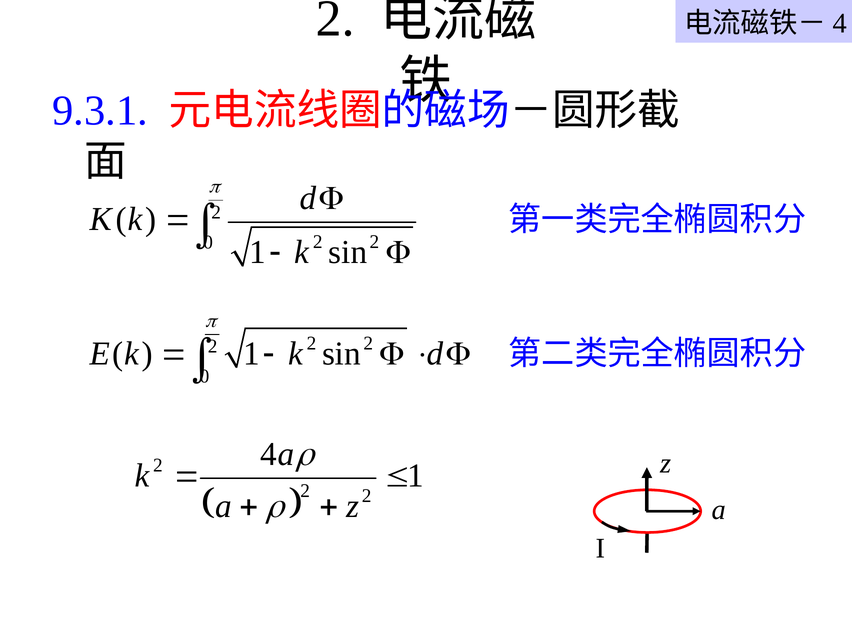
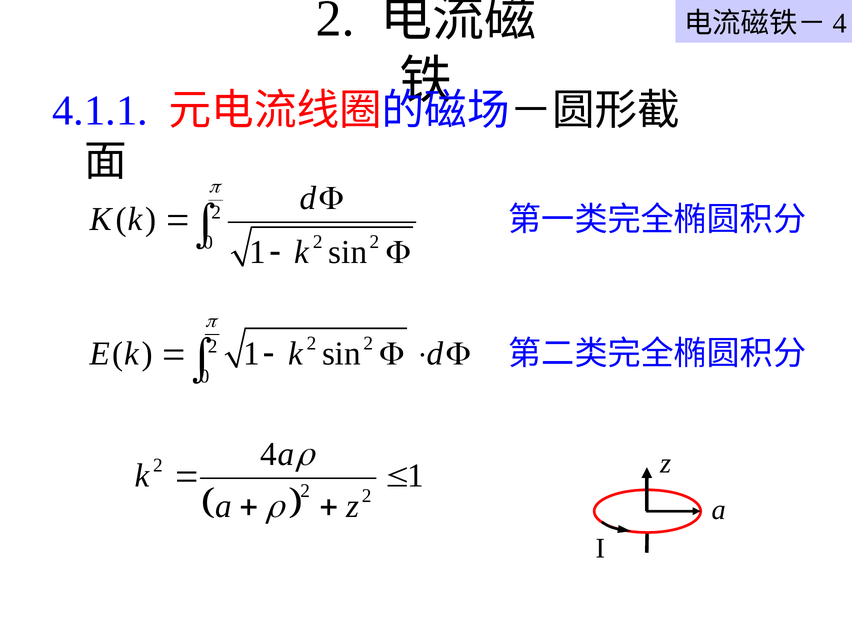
9.3.1: 9.3.1 -> 4.1.1
